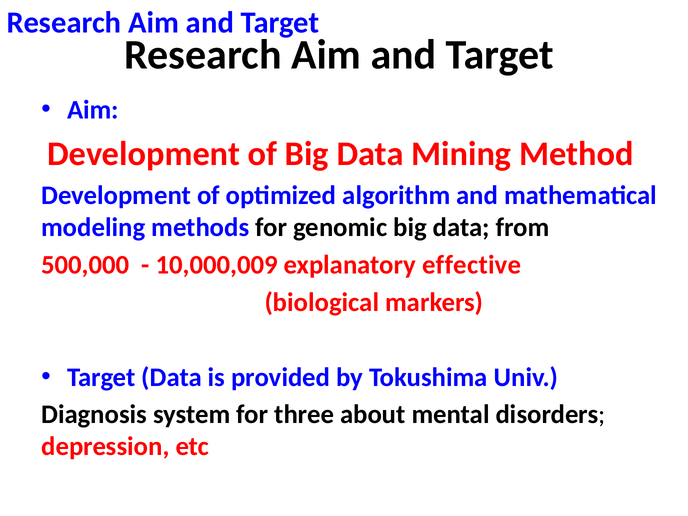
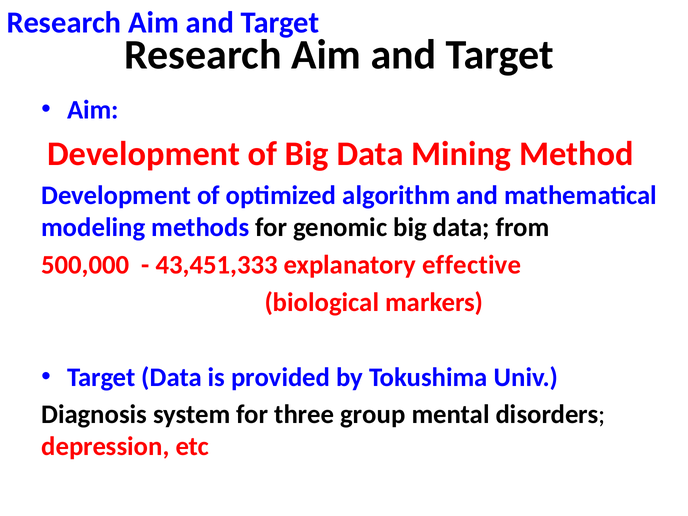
10,000,009: 10,000,009 -> 43,451,333
about: about -> group
